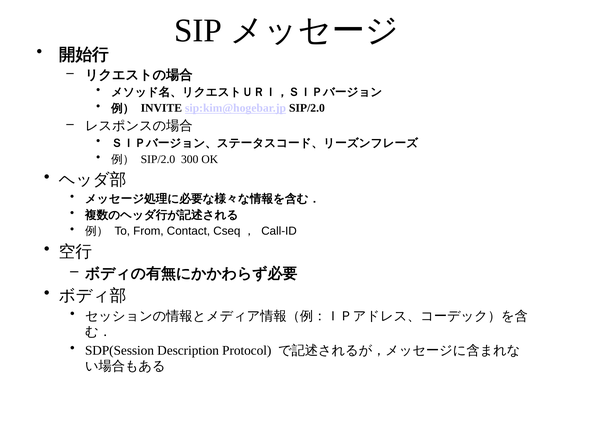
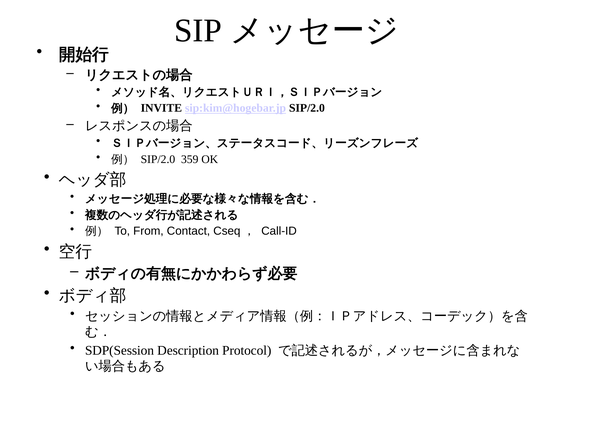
300: 300 -> 359
